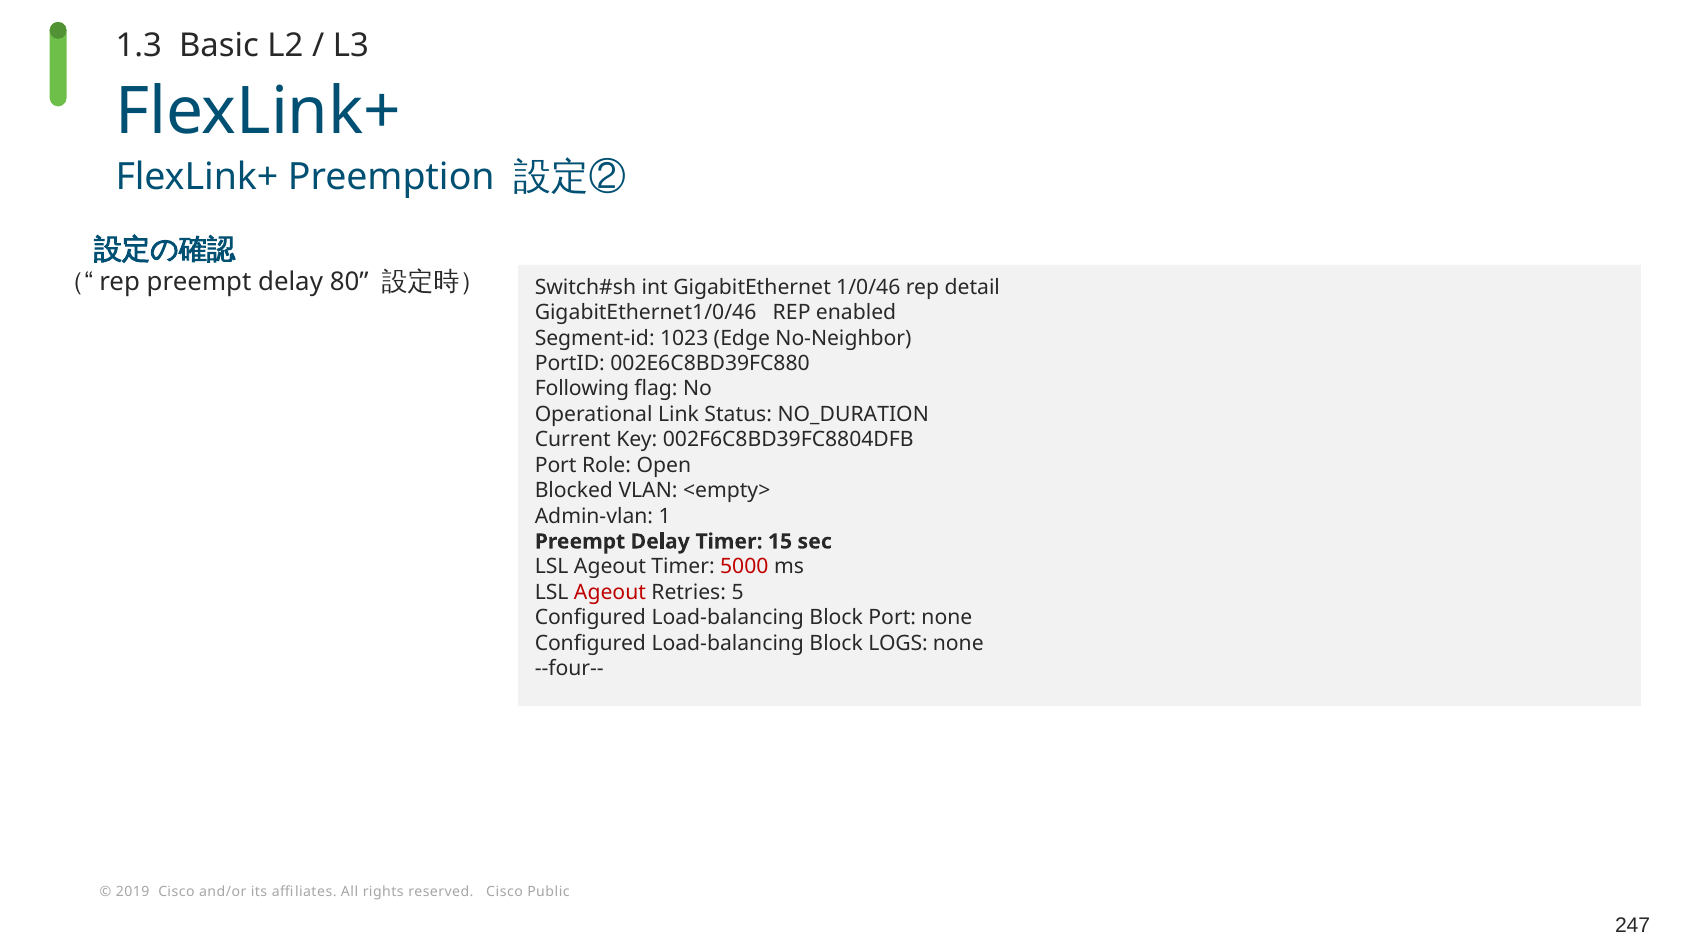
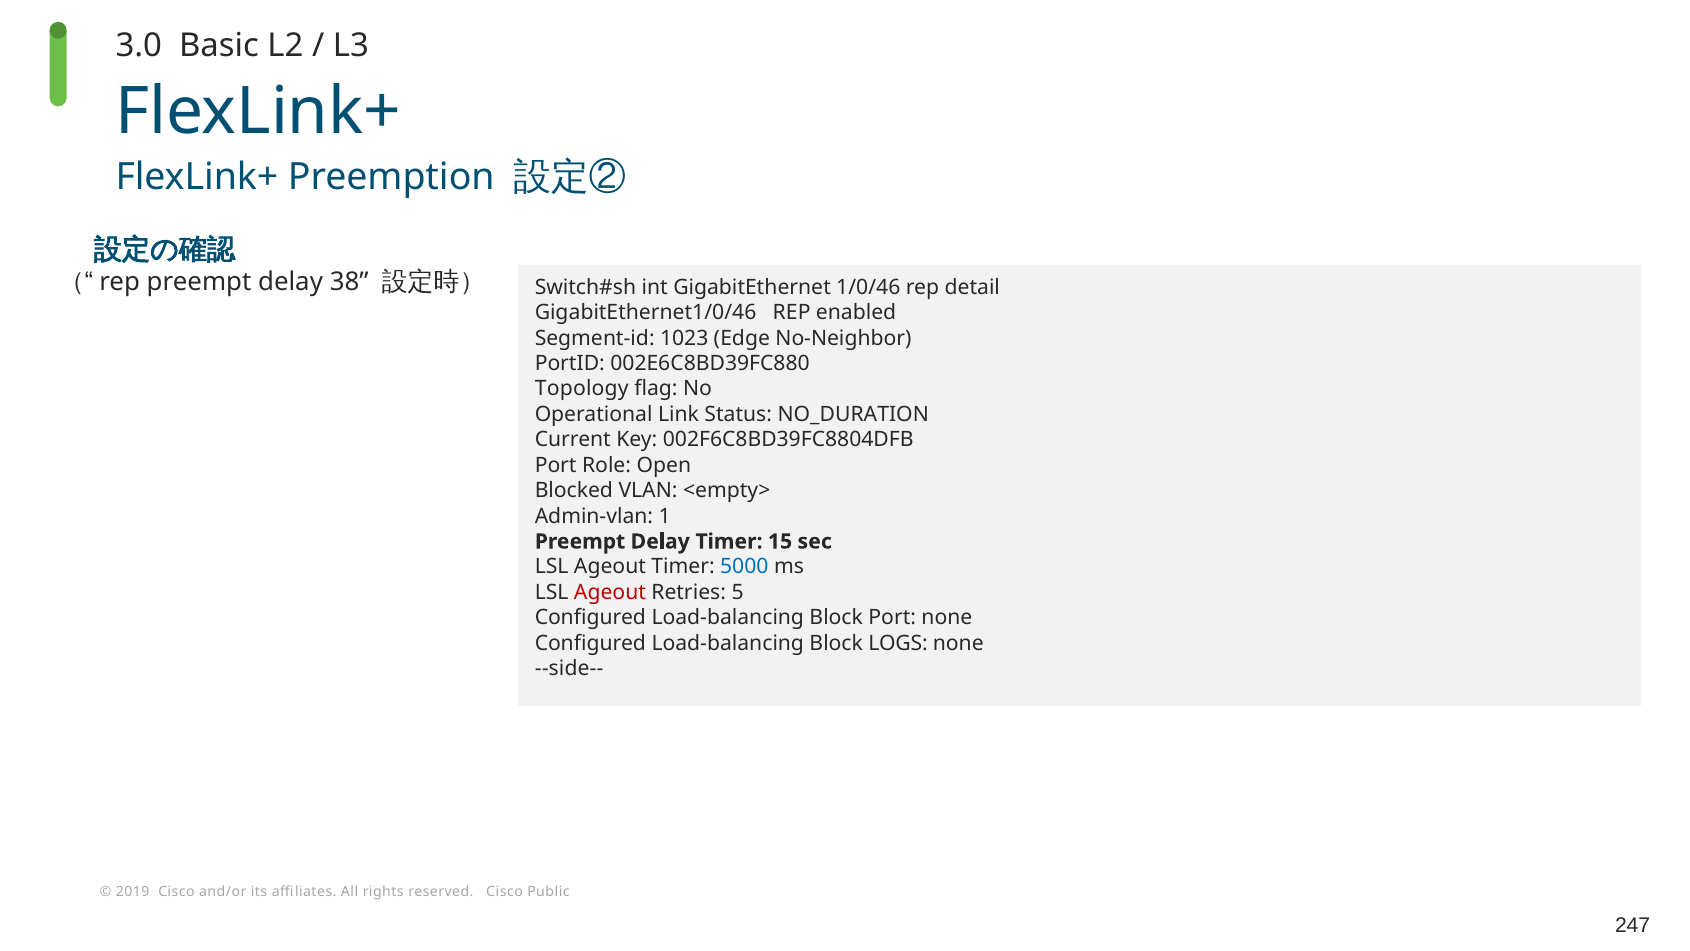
1.3: 1.3 -> 3.0
80: 80 -> 38
Following: Following -> Topology
5000 colour: red -> blue
--four--: --four-- -> --side--
